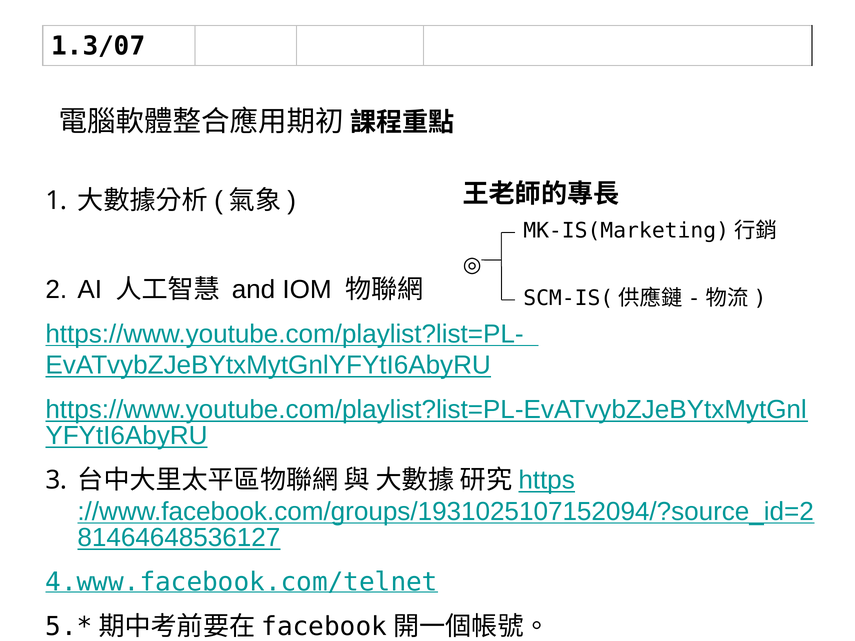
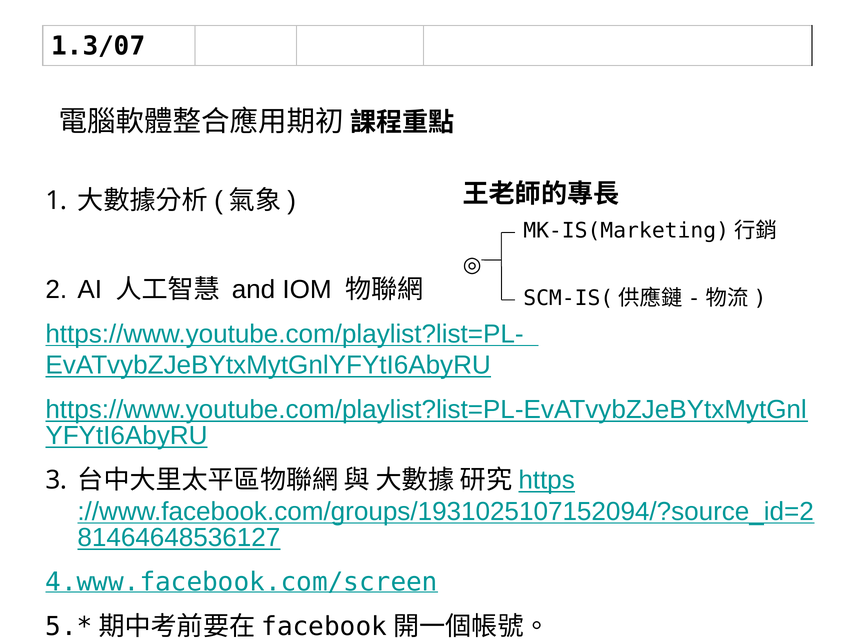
4.www.facebook.com/telnet: 4.www.facebook.com/telnet -> 4.www.facebook.com/screen
